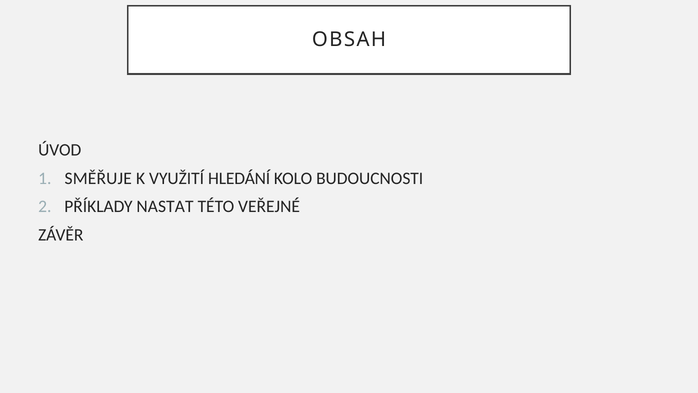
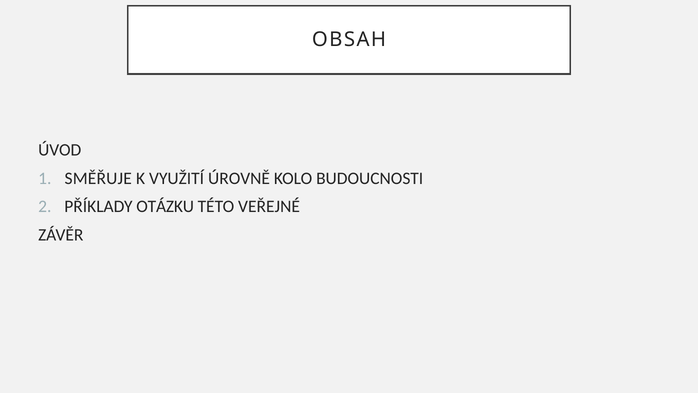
HLEDÁNÍ: HLEDÁNÍ -> ÚROVNĚ
NASTAT: NASTAT -> OTÁZKU
